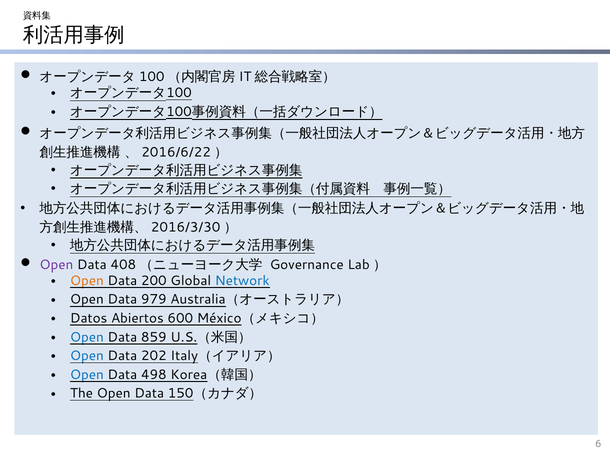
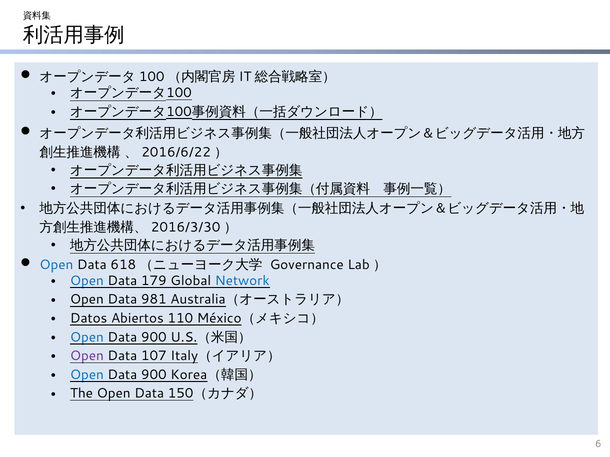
Open at (56, 265) colour: purple -> blue
408: 408 -> 618
Open at (87, 281) colour: orange -> blue
200: 200 -> 179
979: 979 -> 981
600: 600 -> 110
859 at (154, 337): 859 -> 900
Open at (87, 356) colour: blue -> purple
202: 202 -> 107
498 at (154, 375): 498 -> 900
